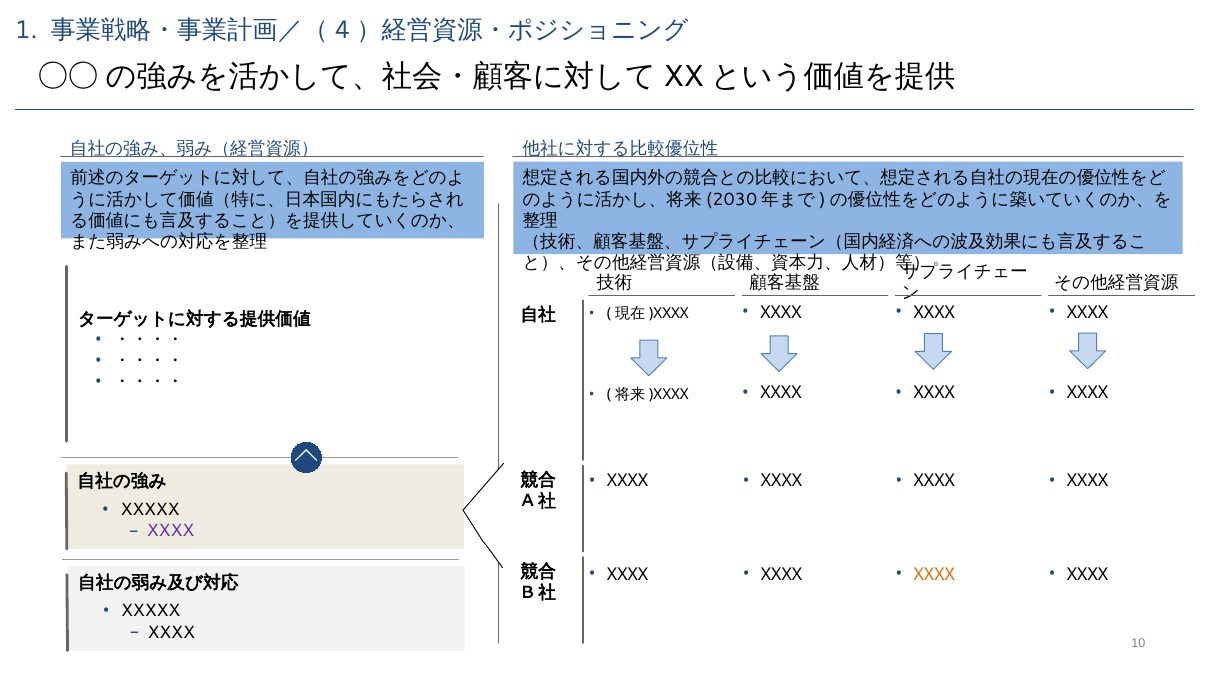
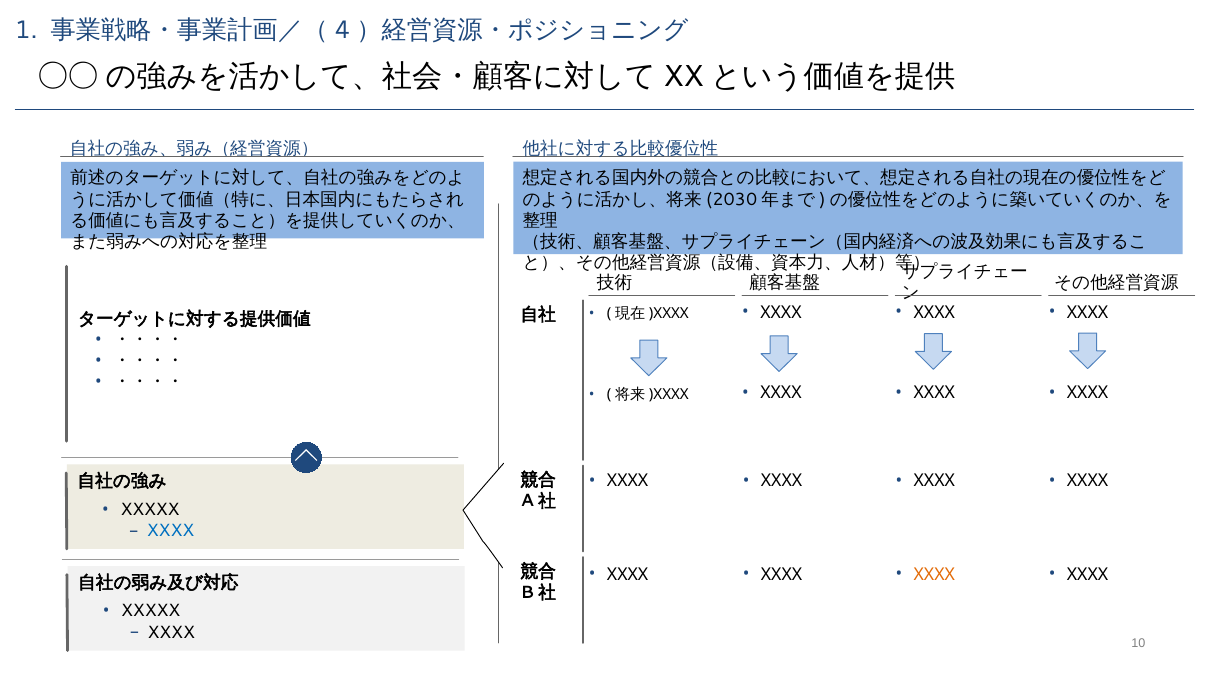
XXXX at (171, 531) colour: purple -> blue
